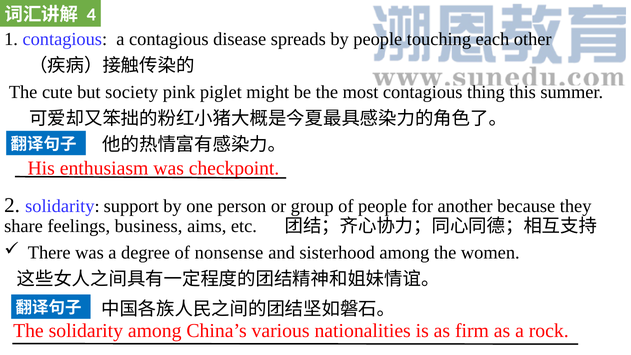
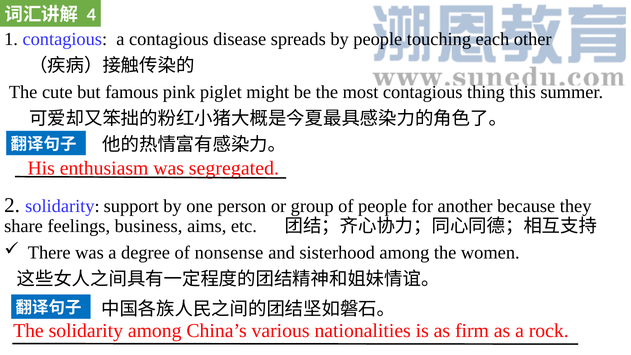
society: society -> famous
checkpoint: checkpoint -> segregated
